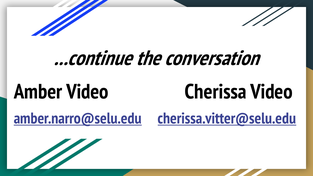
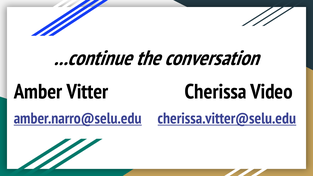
Amber Video: Video -> Vitter
